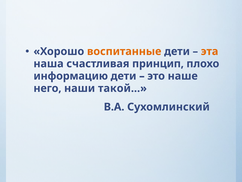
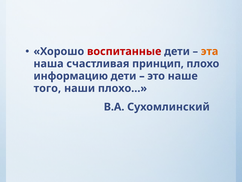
воспитанные colour: orange -> red
него: него -> того
такой…: такой… -> плохо…
